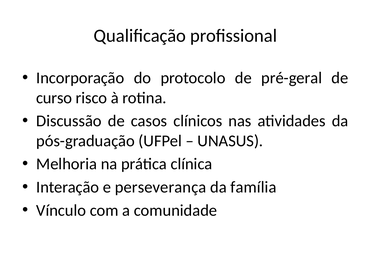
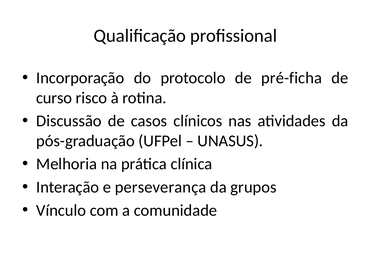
pré-geral: pré-geral -> pré-ficha
família: família -> grupos
